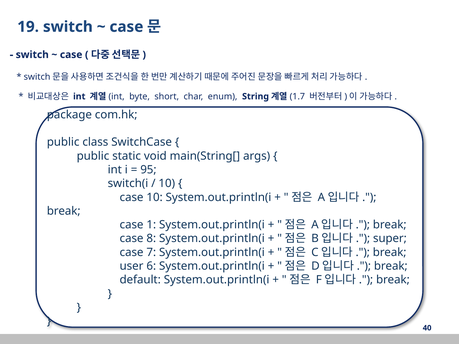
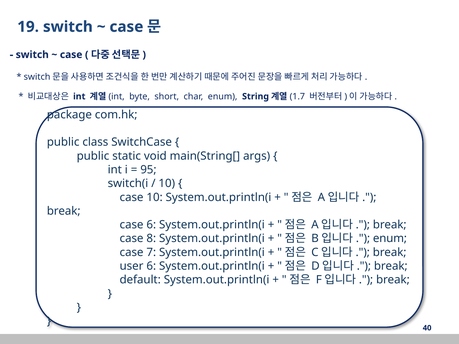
case 1: 1 -> 6
super at (390, 239): super -> enum
